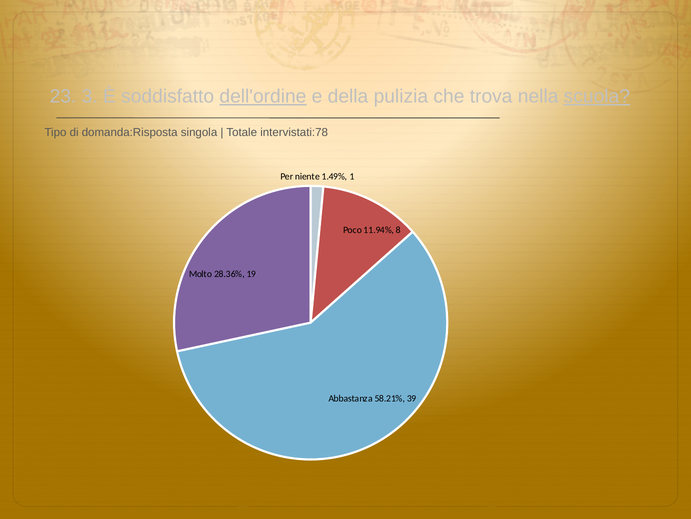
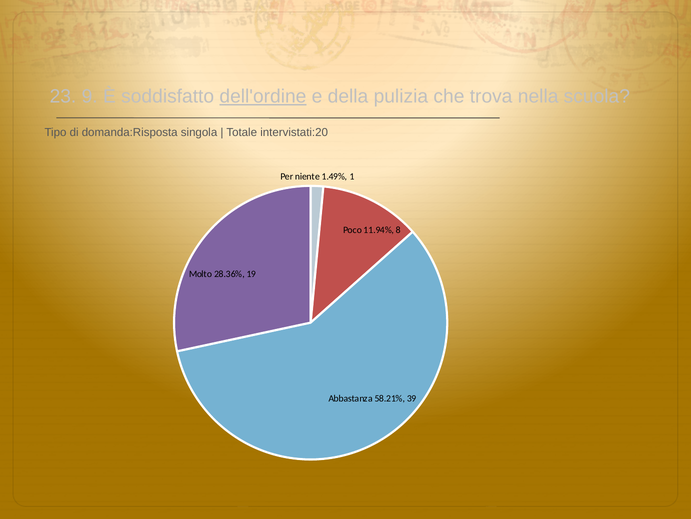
3: 3 -> 9
scuola underline: present -> none
intervistati:78: intervistati:78 -> intervistati:20
